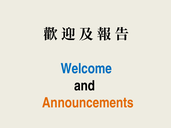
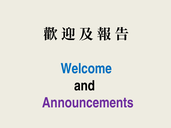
Announcements colour: orange -> purple
